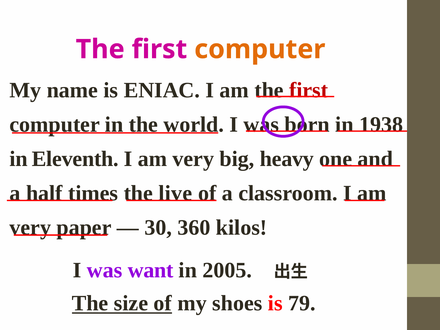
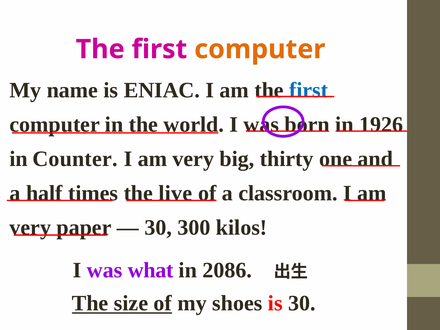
first at (309, 90) colour: red -> blue
1938: 1938 -> 1926
Eleventh: Eleventh -> Counter
heavy: heavy -> thirty
360: 360 -> 300
want: want -> what
2005: 2005 -> 2086
is 79: 79 -> 30
